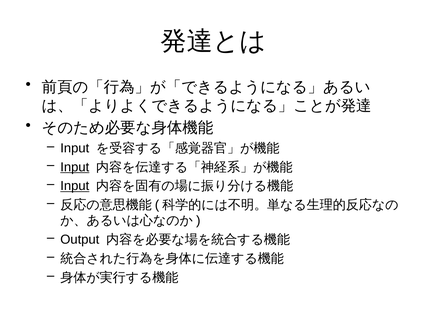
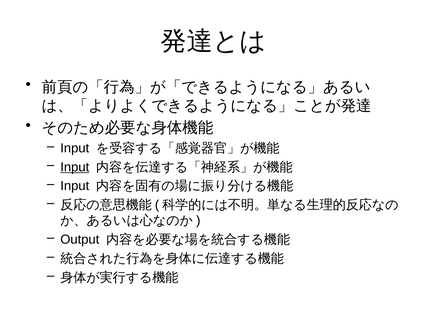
Input at (75, 186) underline: present -> none
